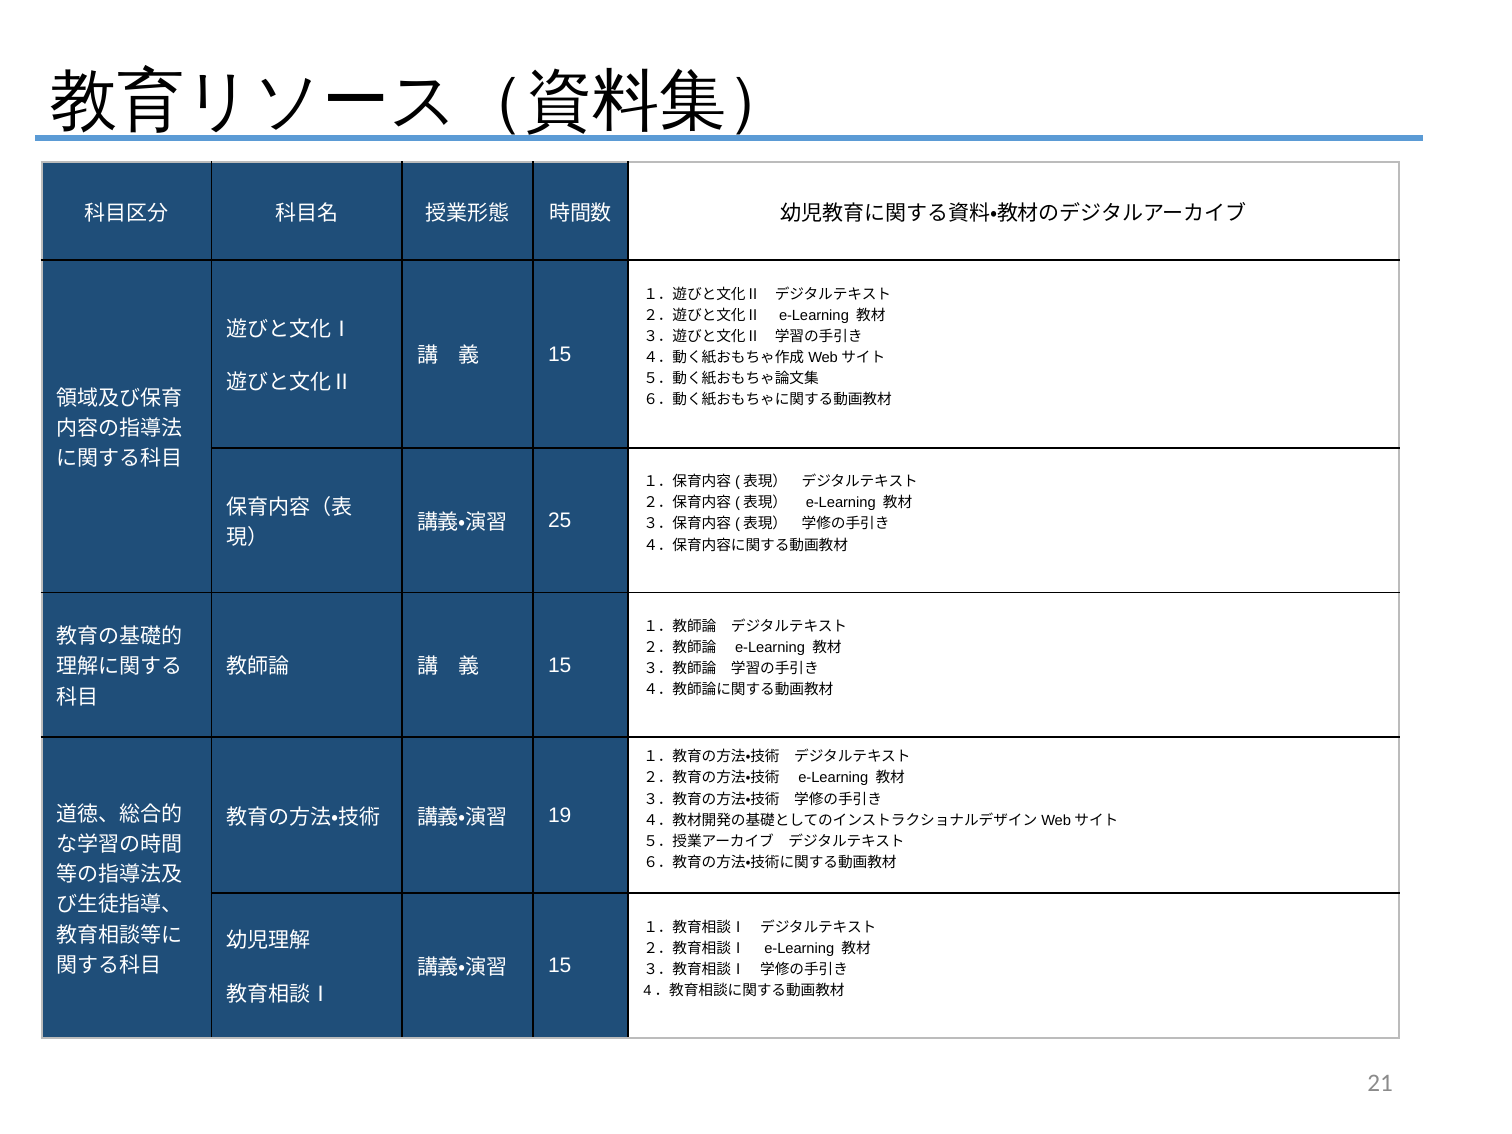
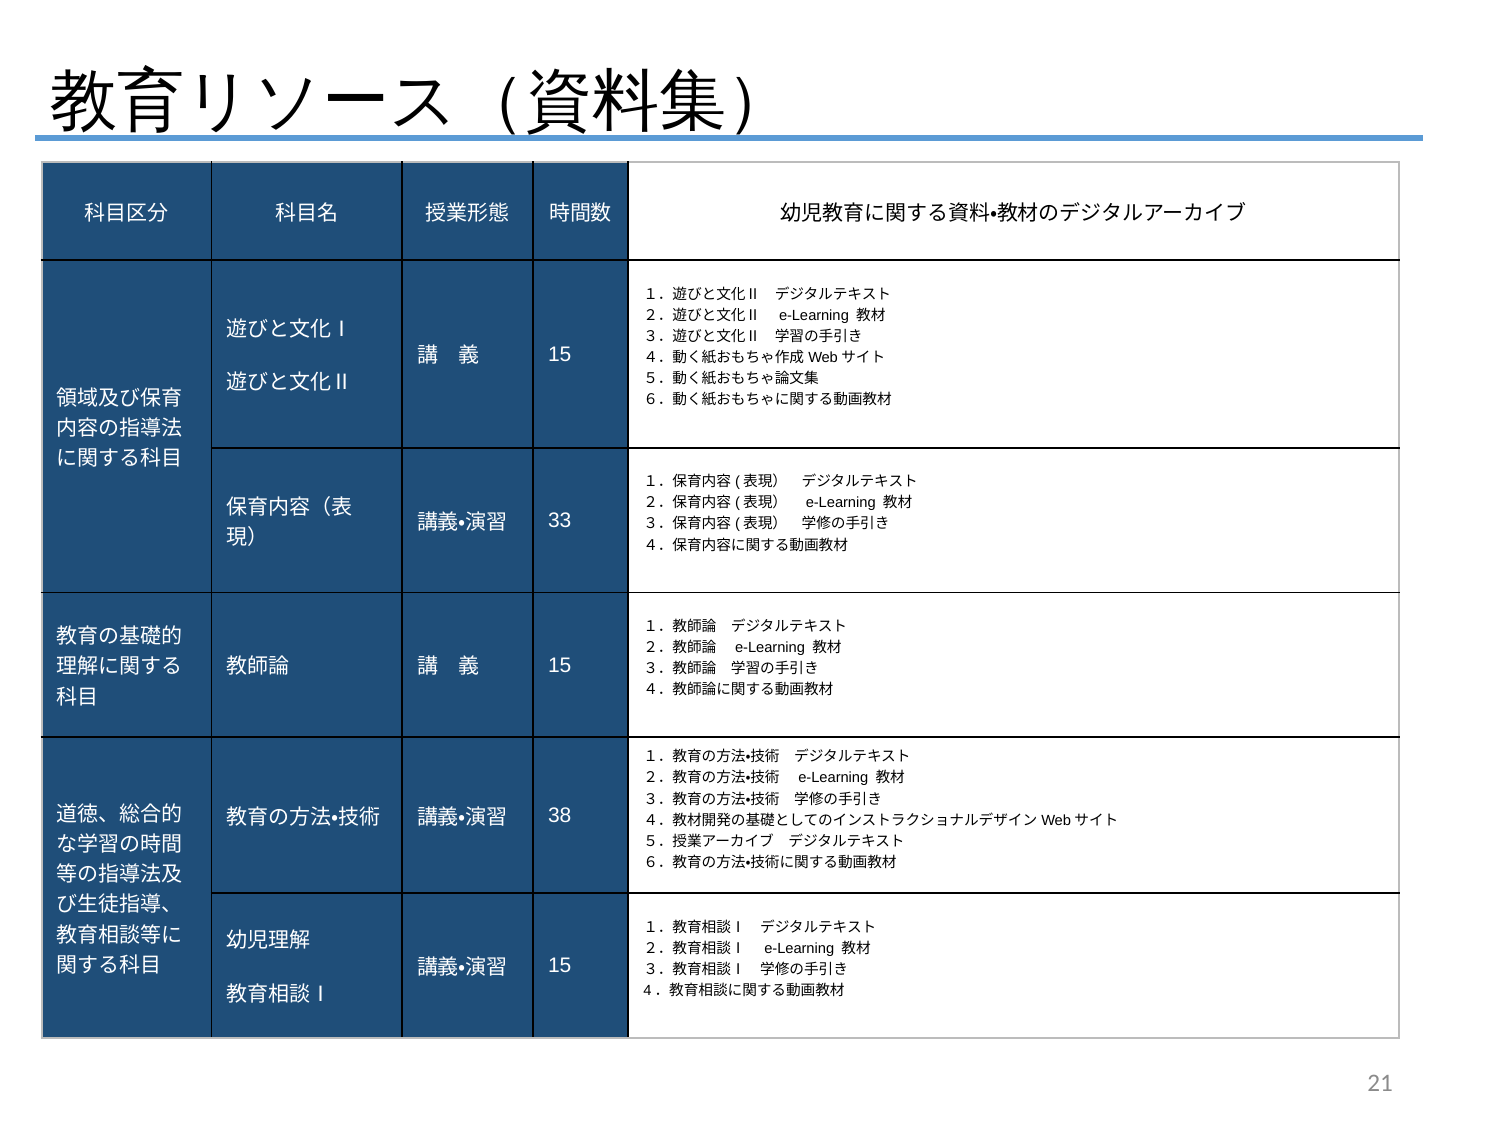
25: 25 -> 33
19: 19 -> 38
